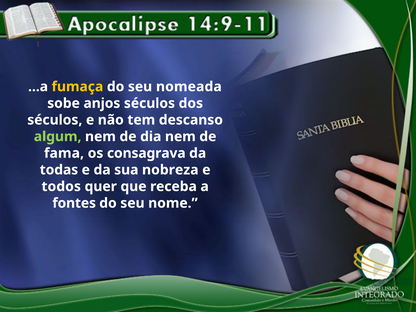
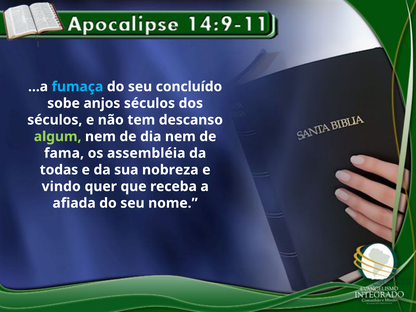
fumaça colour: yellow -> light blue
nomeada: nomeada -> concluído
consagrava: consagrava -> assembléia
todos: todos -> vindo
fontes: fontes -> afiada
